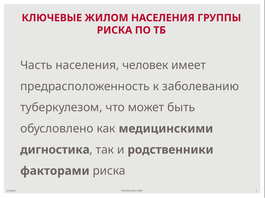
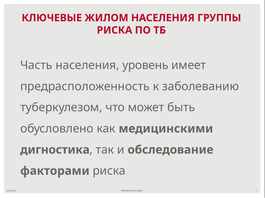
человек: человек -> уровень
родственники: родственники -> обследование
